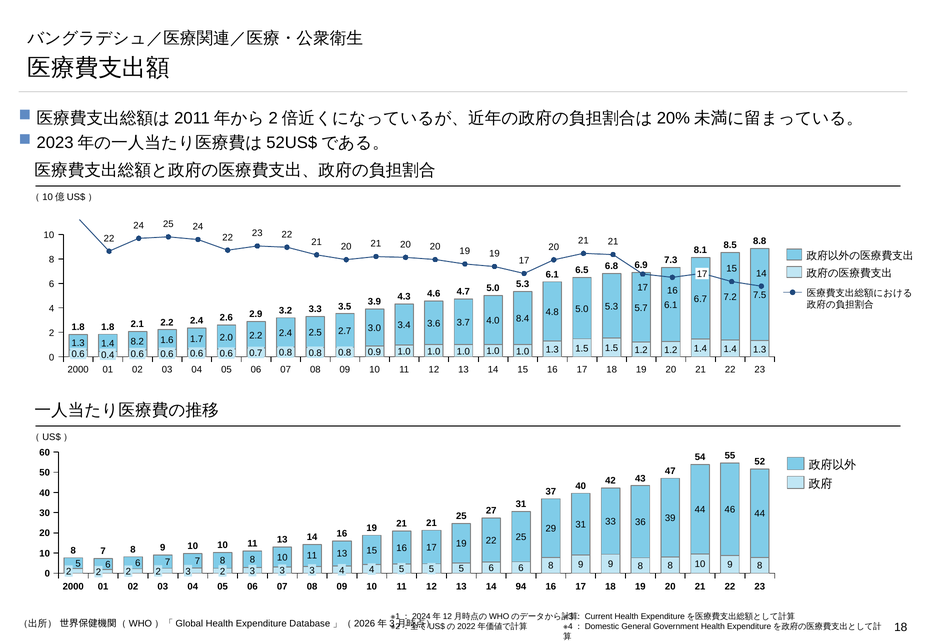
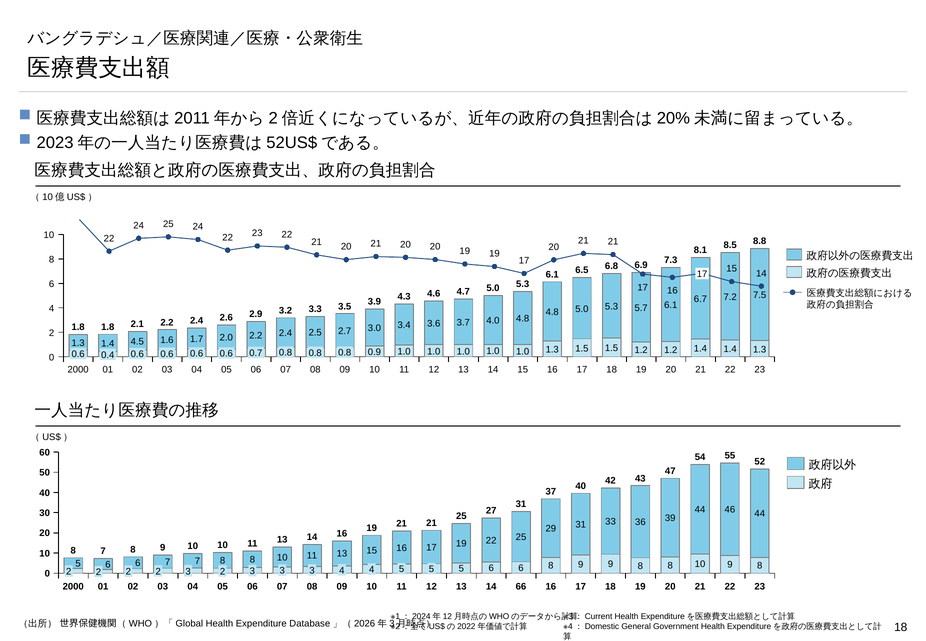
8.4 at (523, 319): 8.4 -> 4.8
8.2: 8.2 -> 4.5
94: 94 -> 66
